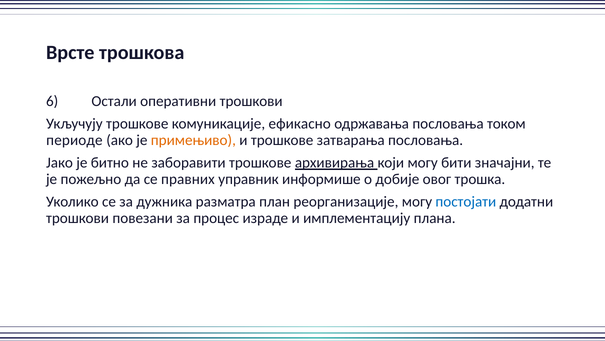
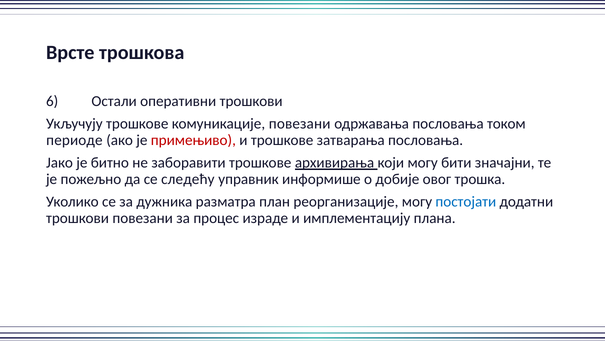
комуникације ефикасно: ефикасно -> повезани
примењиво colour: orange -> red
правних: правних -> следећу
